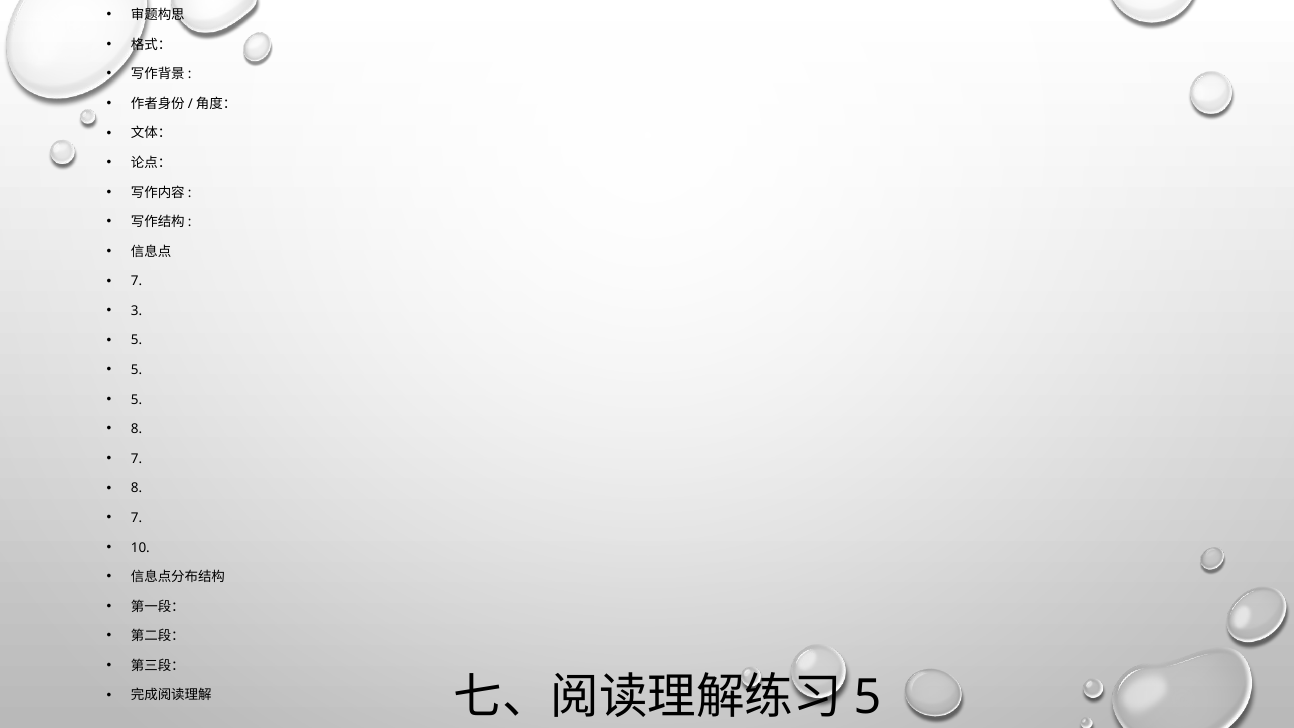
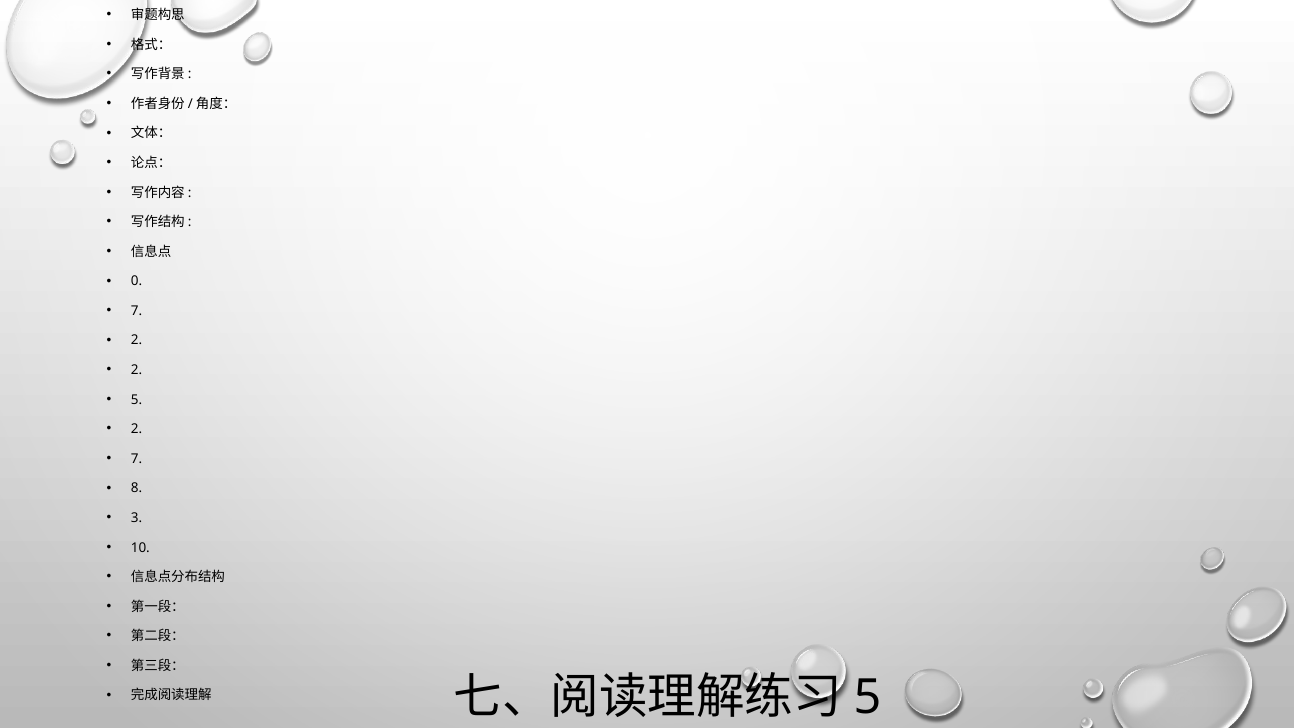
7 at (137, 281): 7 -> 0
3 at (137, 311): 3 -> 7
5 at (137, 340): 5 -> 2
5 at (137, 370): 5 -> 2
8 at (137, 429): 8 -> 2
7 at (137, 518): 7 -> 3
